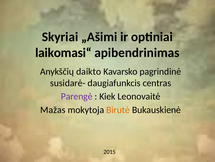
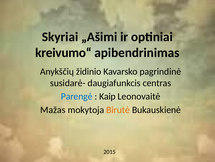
laikomasi“: laikomasi“ -> kreivumo“
daikto: daikto -> židinio
Parengė colour: purple -> blue
Kiek: Kiek -> Kaip
